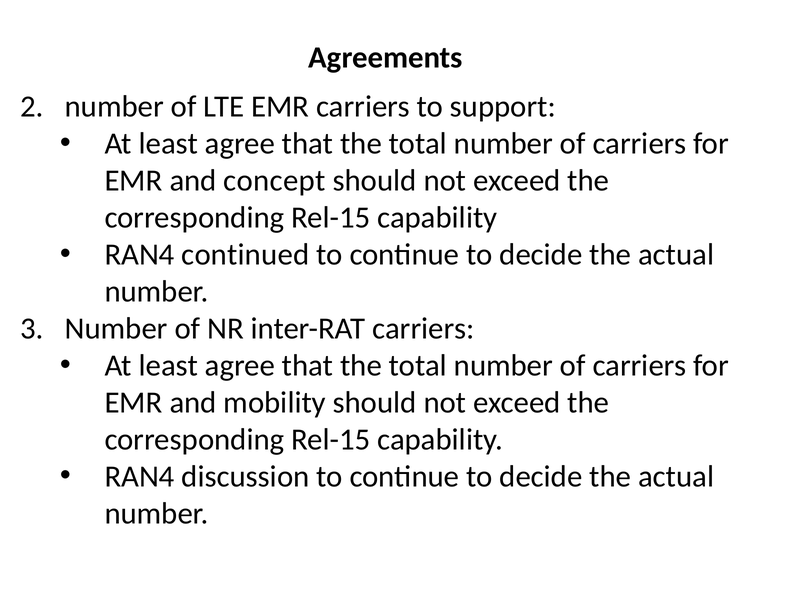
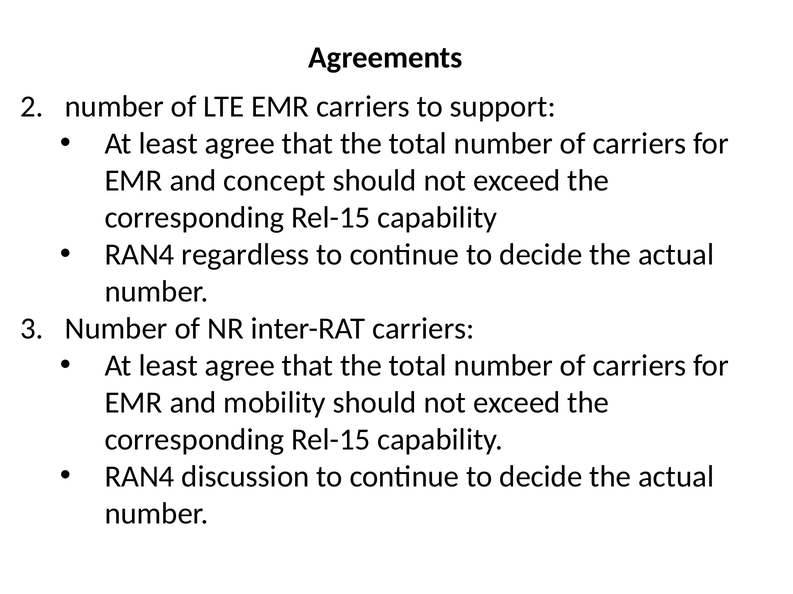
continued: continued -> regardless
